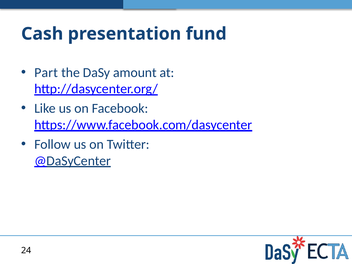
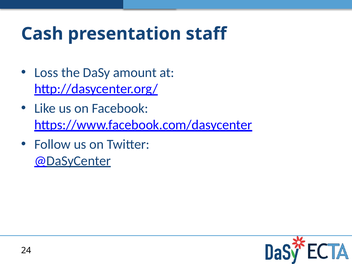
fund: fund -> staff
Part: Part -> Loss
